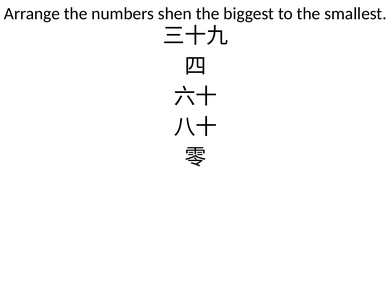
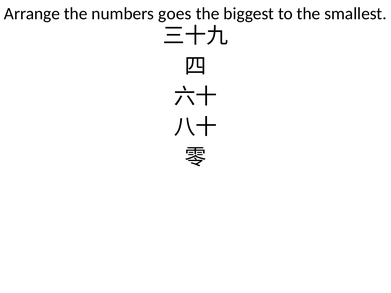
shen: shen -> goes
